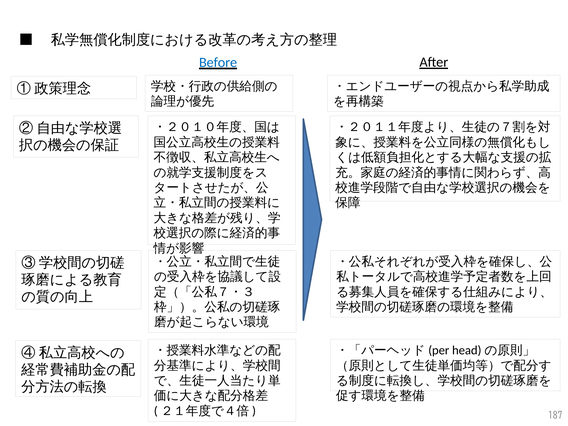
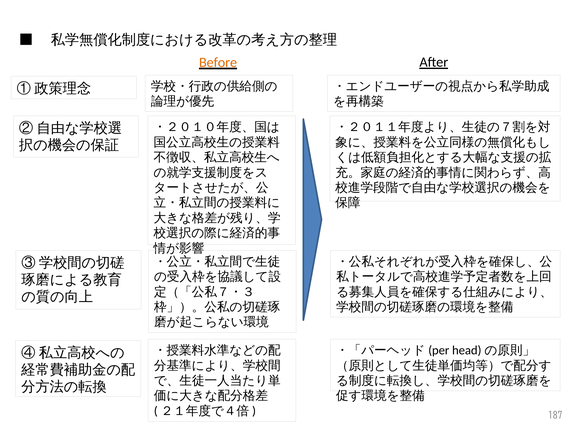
Before colour: blue -> orange
